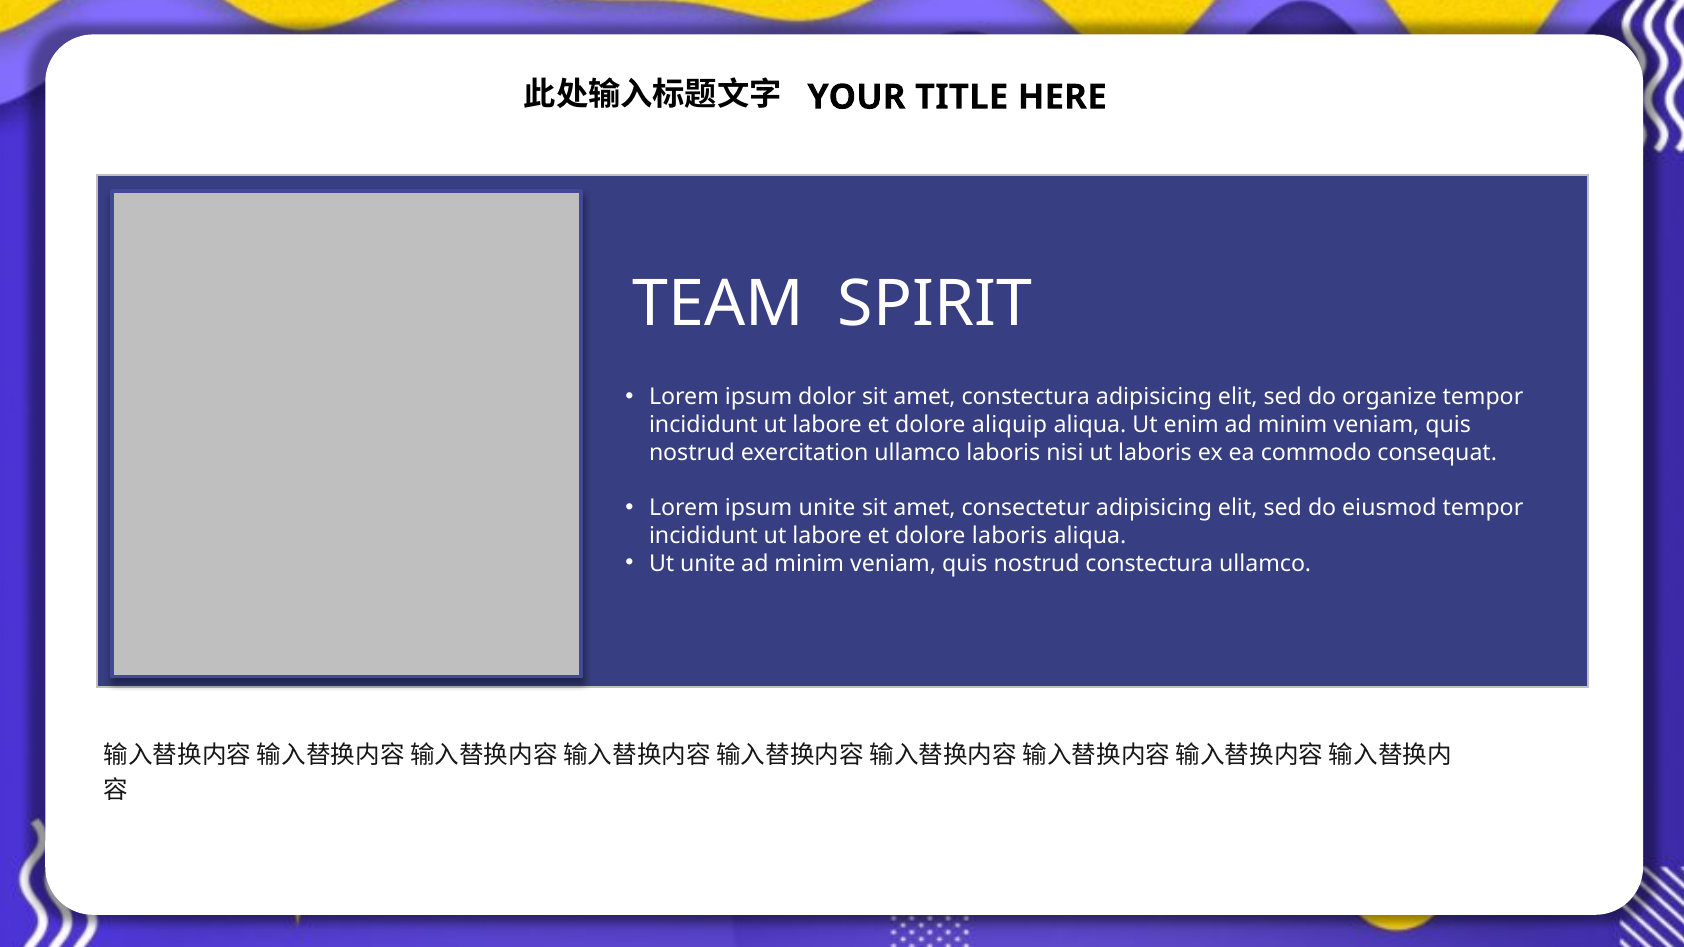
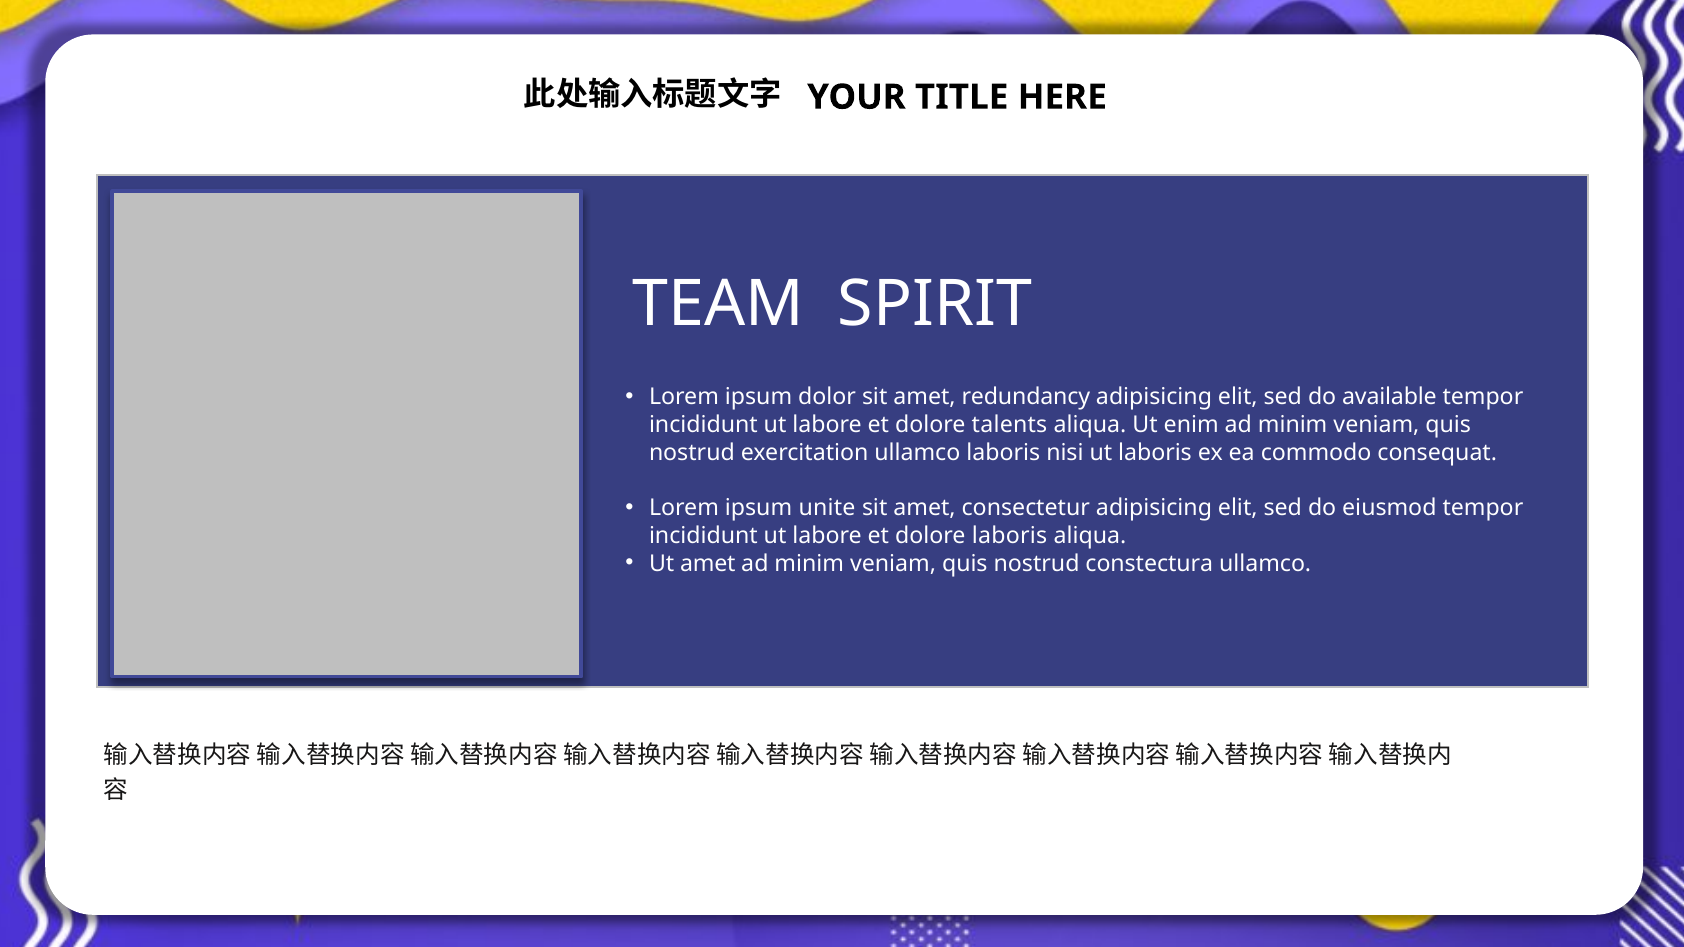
amet constectura: constectura -> redundancy
organize: organize -> available
aliquip: aliquip -> talents
Ut unite: unite -> amet
